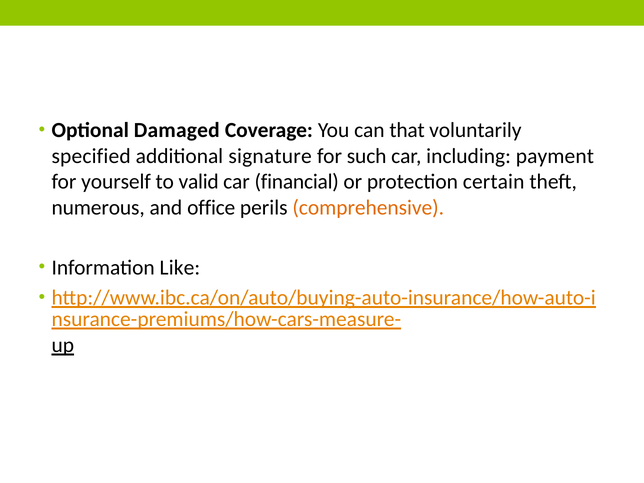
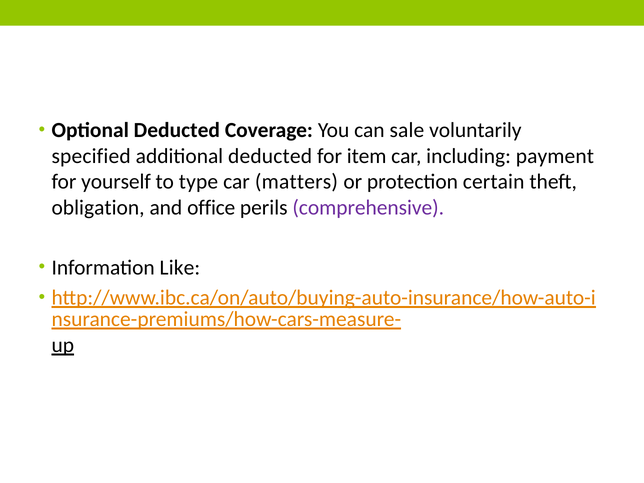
Optional Damaged: Damaged -> Deducted
that: that -> sale
additional signature: signature -> deducted
such: such -> item
valid: valid -> type
financial: financial -> matters
numerous: numerous -> obligation
comprehensive colour: orange -> purple
